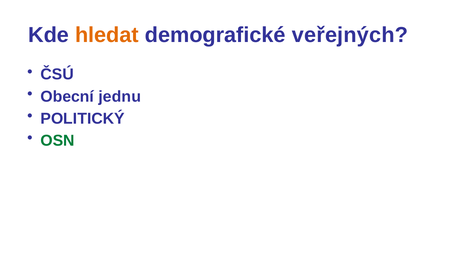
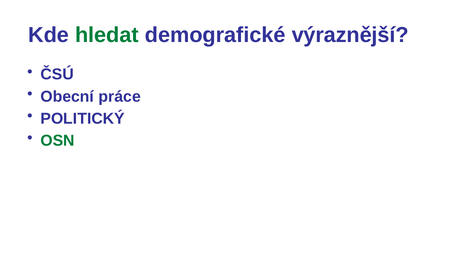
hledat colour: orange -> green
veřejných: veřejných -> výraznější
jednu: jednu -> práce
